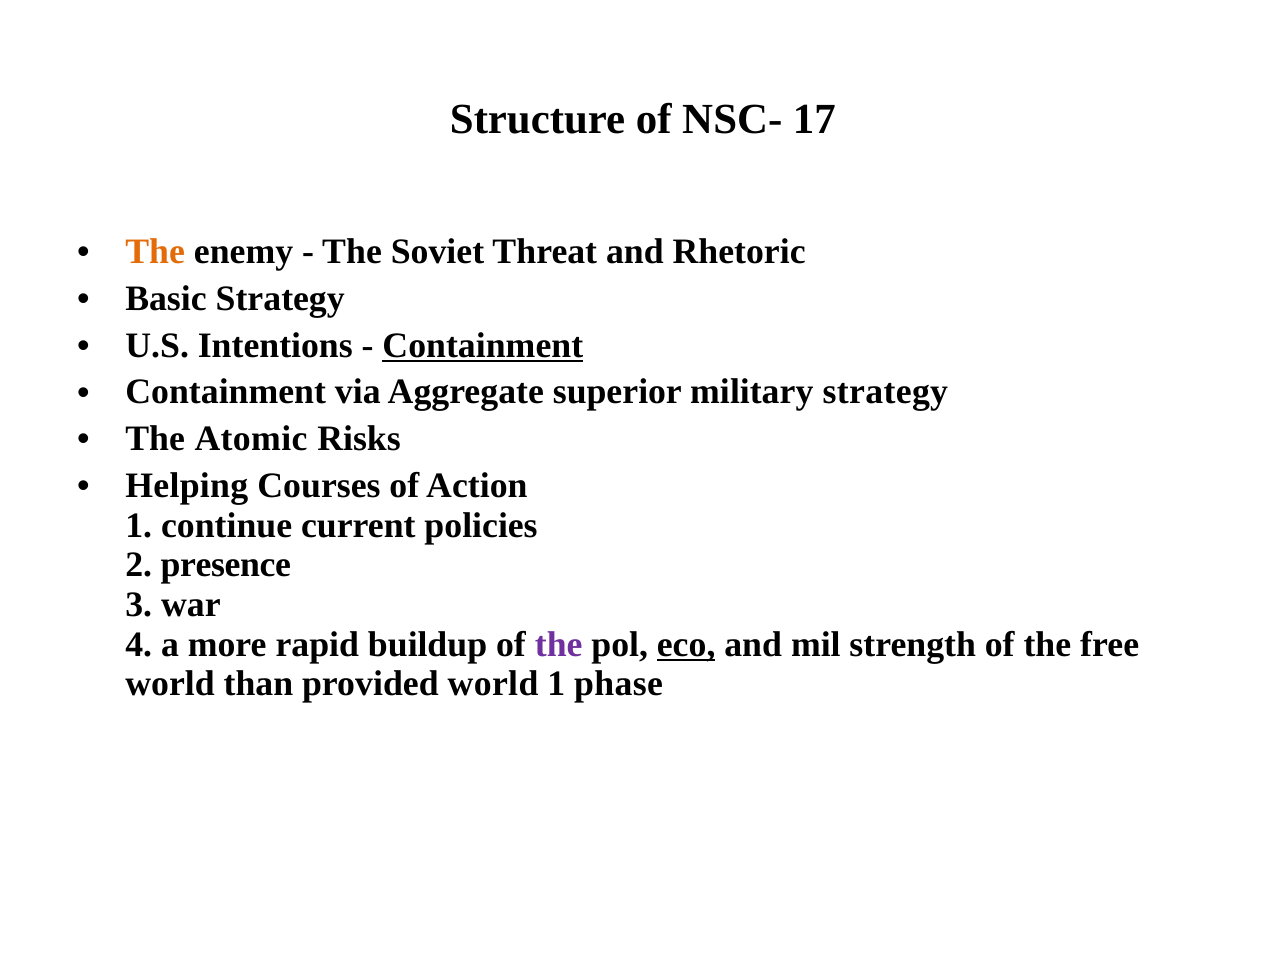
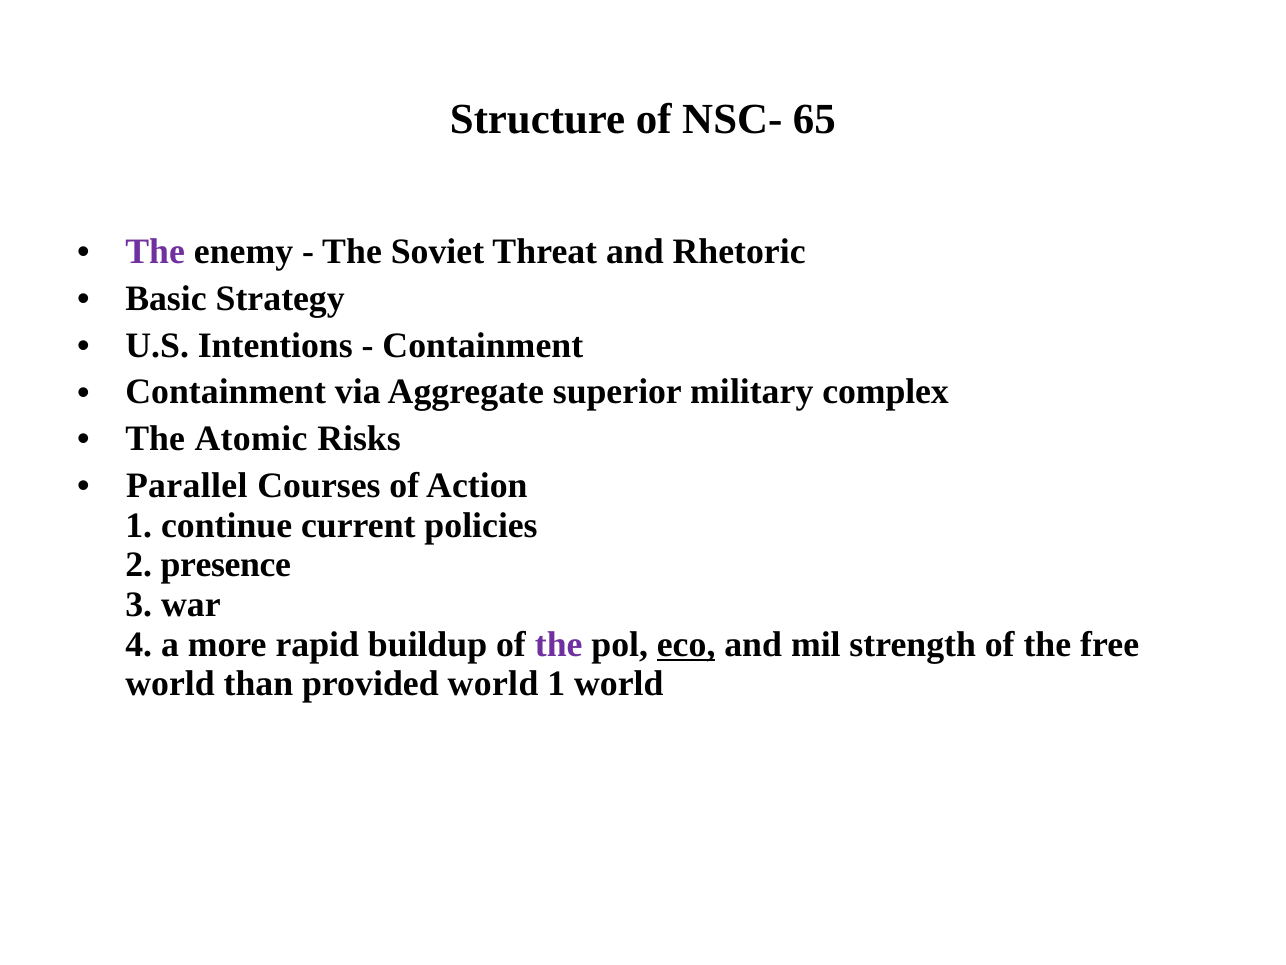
17: 17 -> 65
The at (155, 252) colour: orange -> purple
Containment at (483, 345) underline: present -> none
military strategy: strategy -> complex
Helping: Helping -> Parallel
1 phase: phase -> world
